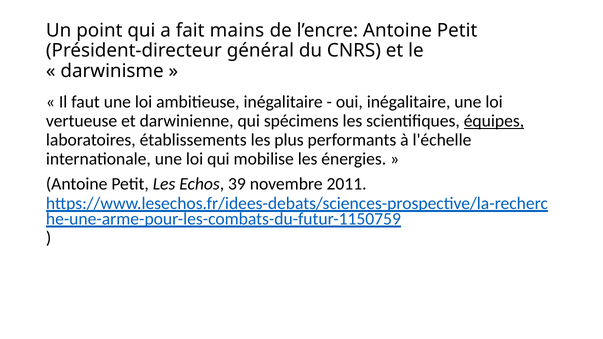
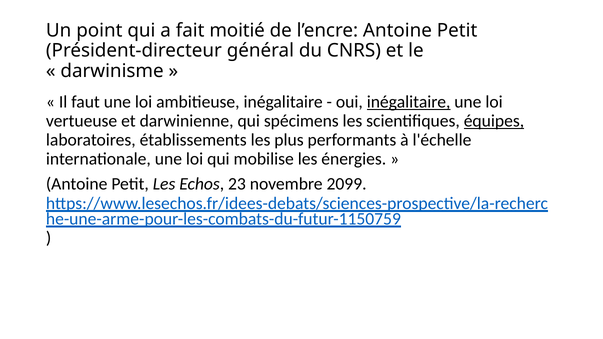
mains: mains -> moitié
inégalitaire at (409, 102) underline: none -> present
39: 39 -> 23
2011: 2011 -> 2099
